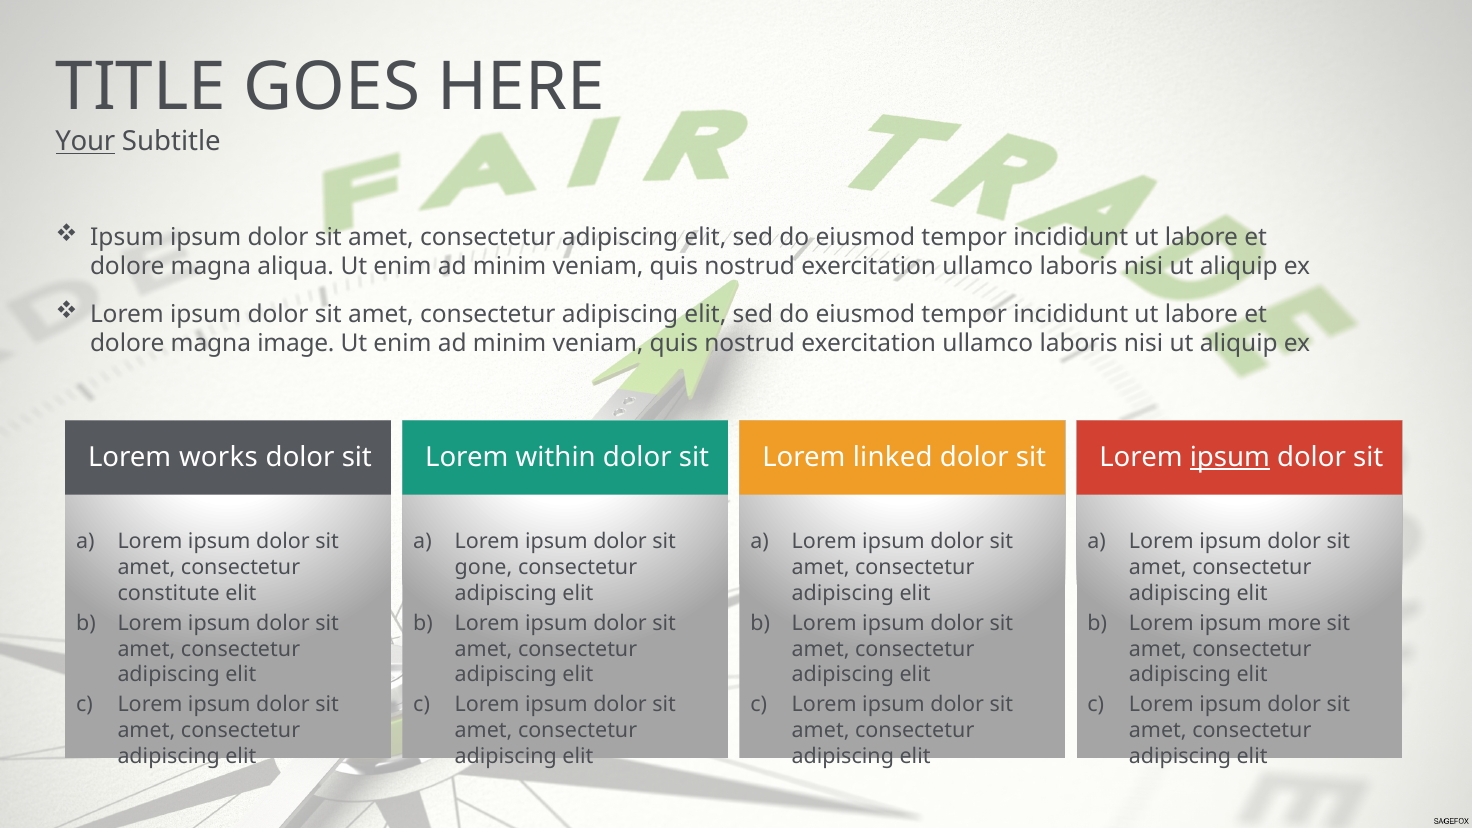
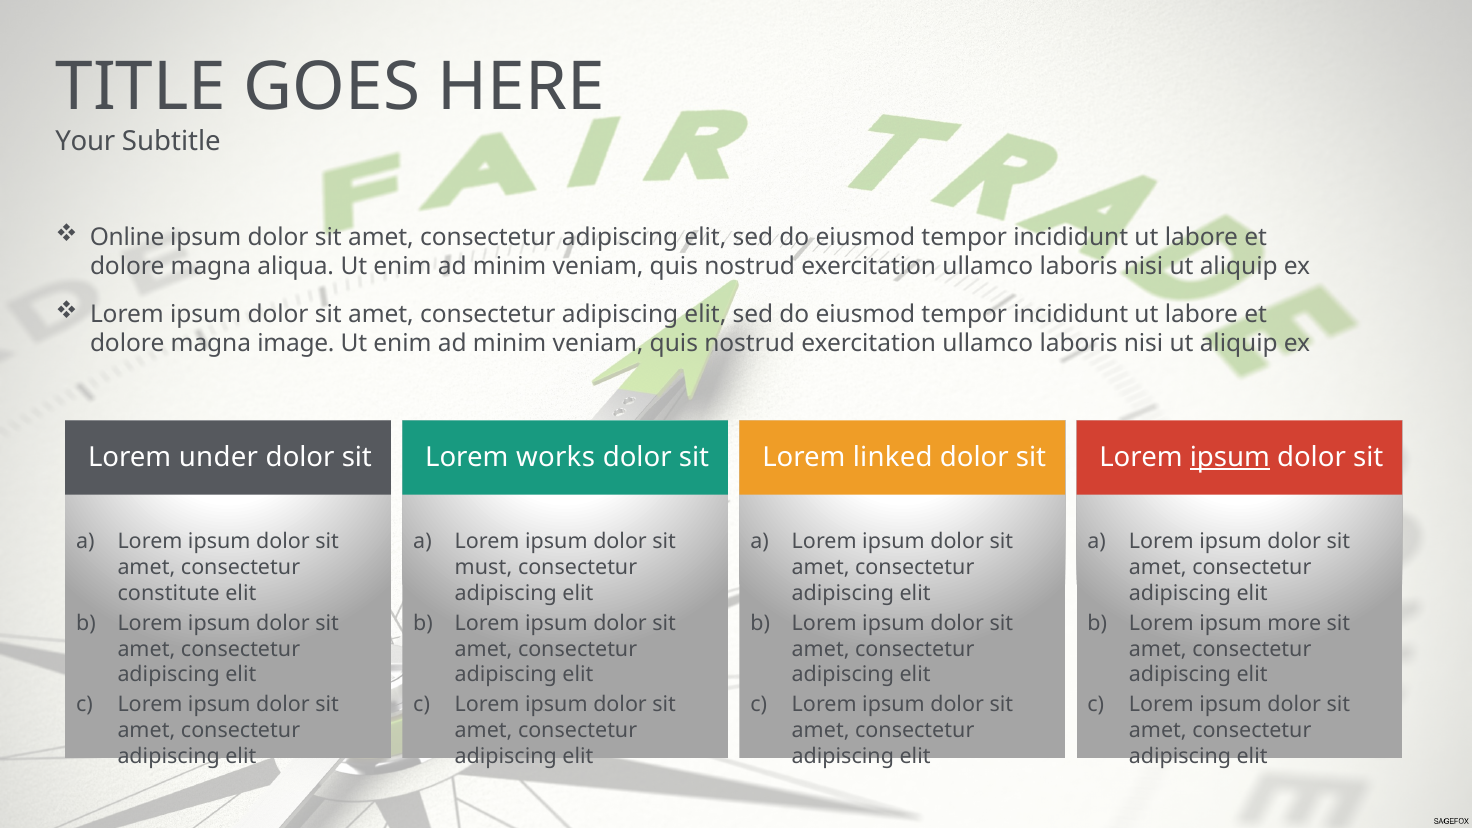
Your underline: present -> none
Ipsum at (127, 237): Ipsum -> Online
works: works -> under
within: within -> works
gone: gone -> must
